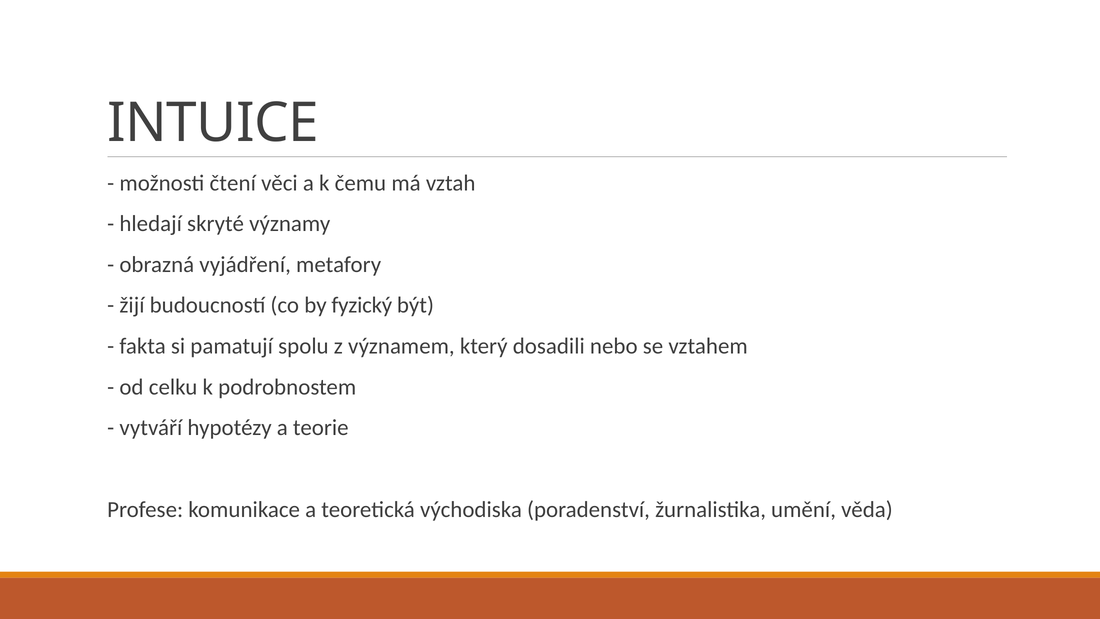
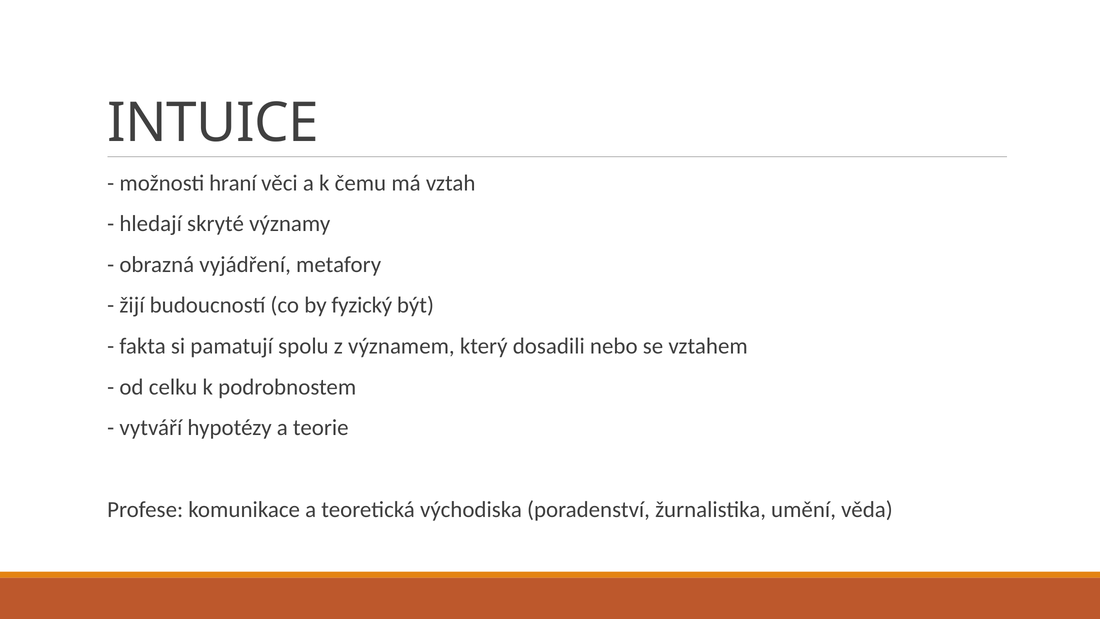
čtení: čtení -> hraní
